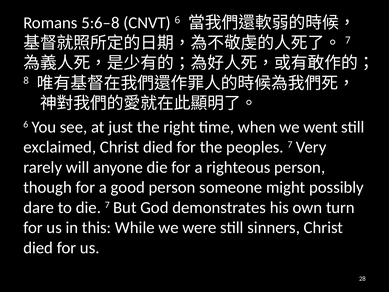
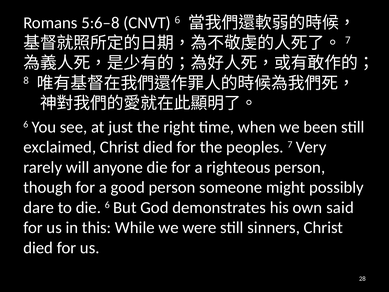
went: went -> been
die 7: 7 -> 6
turn: turn -> said
